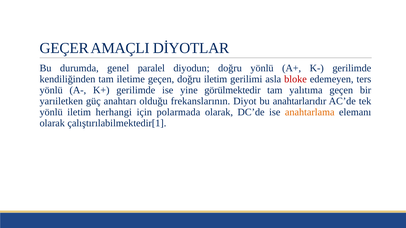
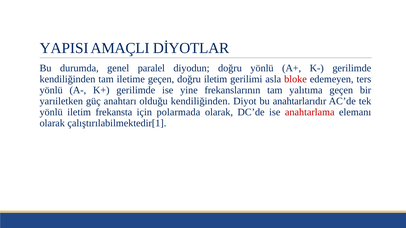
GEÇER: GEÇER -> YAPISI
görülmektedir: görülmektedir -> frekanslarının
olduğu frekanslarının: frekanslarının -> kendiliğinden
herhangi: herhangi -> frekansta
anahtarlama colour: orange -> red
